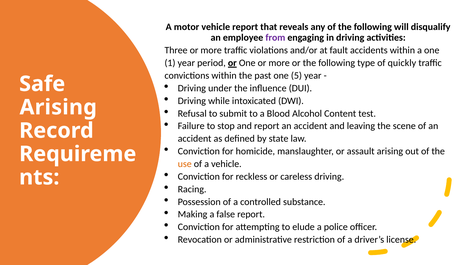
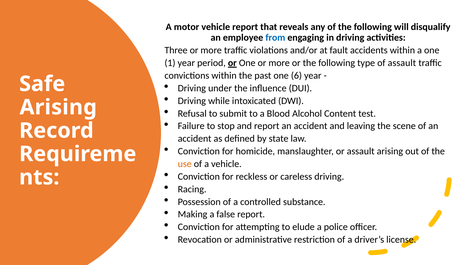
from colour: purple -> blue
of quickly: quickly -> assault
5: 5 -> 6
